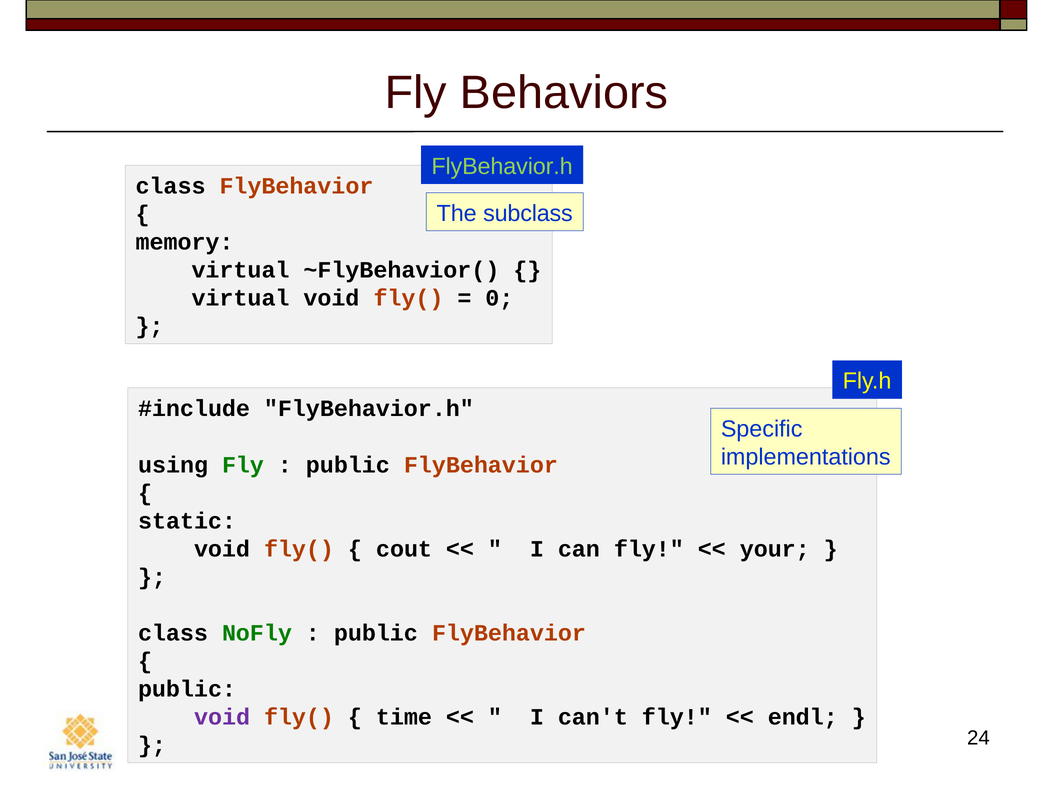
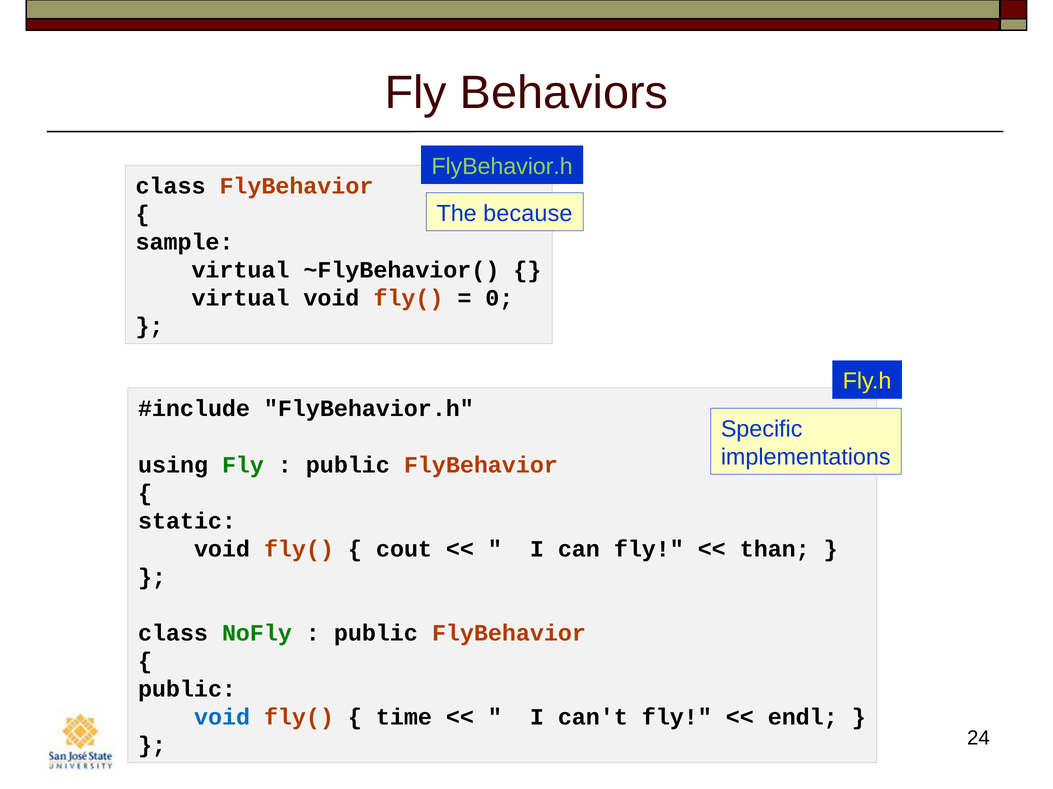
subclass: subclass -> because
memory: memory -> sample
your: your -> than
void at (222, 718) colour: purple -> blue
